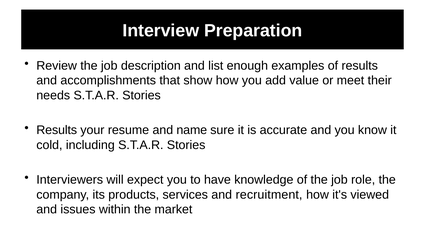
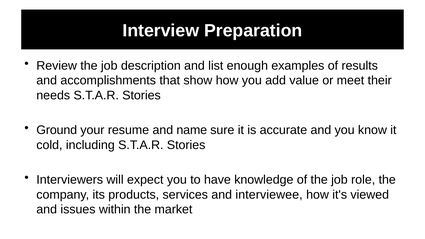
Results at (57, 130): Results -> Ground
recruitment: recruitment -> interviewee
